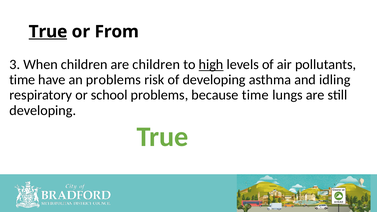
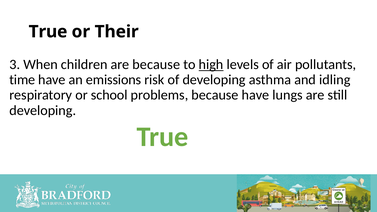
True at (48, 32) underline: present -> none
From: From -> Their
are children: children -> because
an problems: problems -> emissions
because time: time -> have
